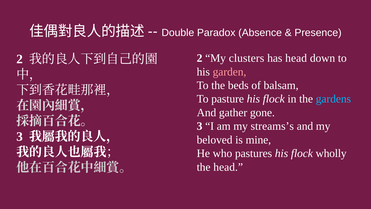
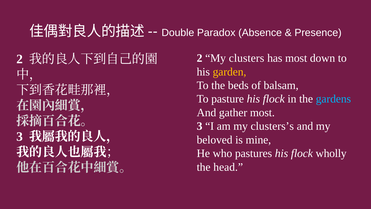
has head: head -> most
garden colour: pink -> yellow
gather gone: gone -> most
streams’s: streams’s -> clusters’s
